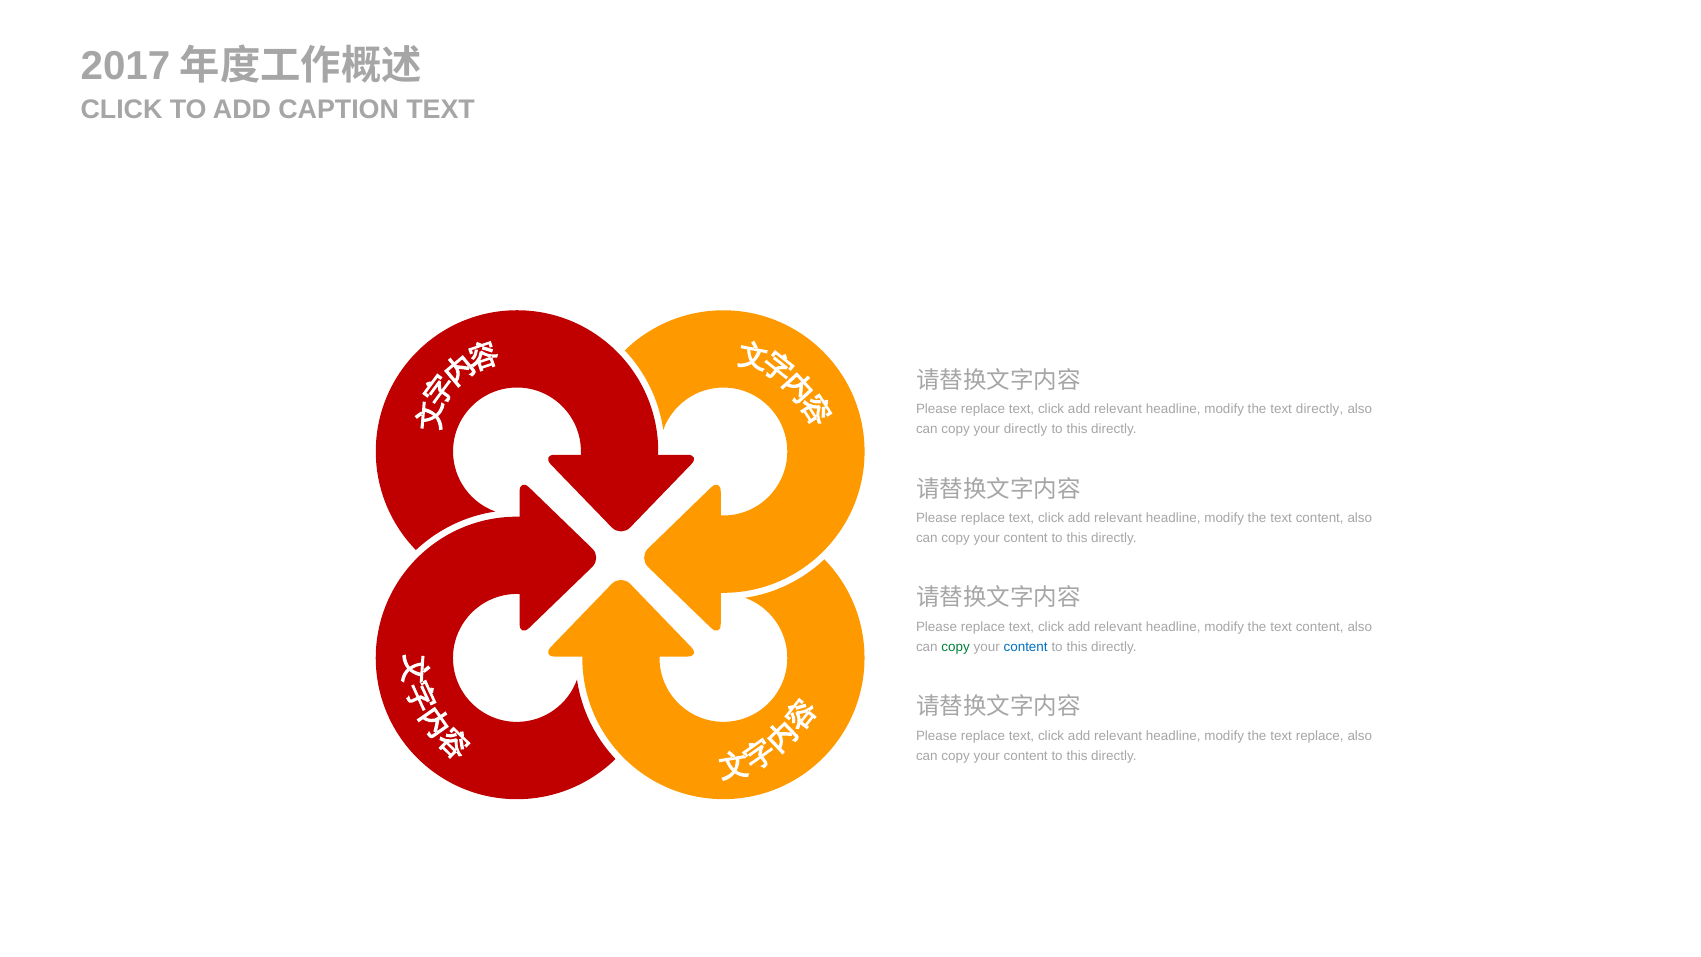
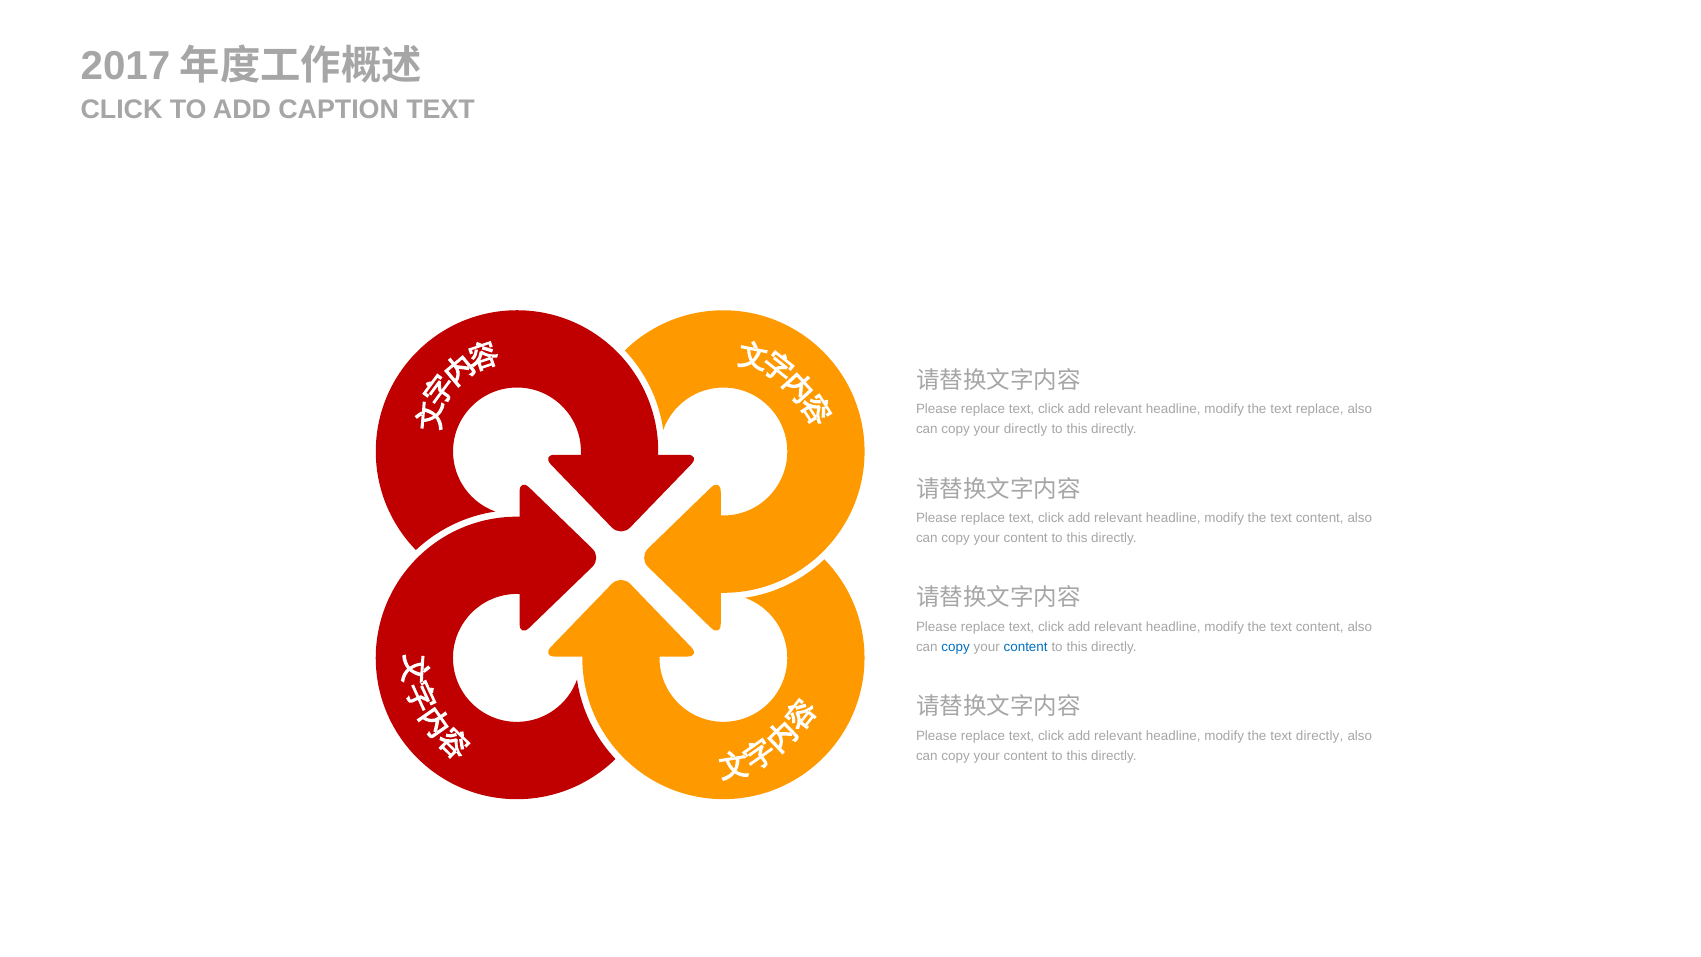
text directly: directly -> replace
copy at (956, 647) colour: green -> blue
text replace: replace -> directly
